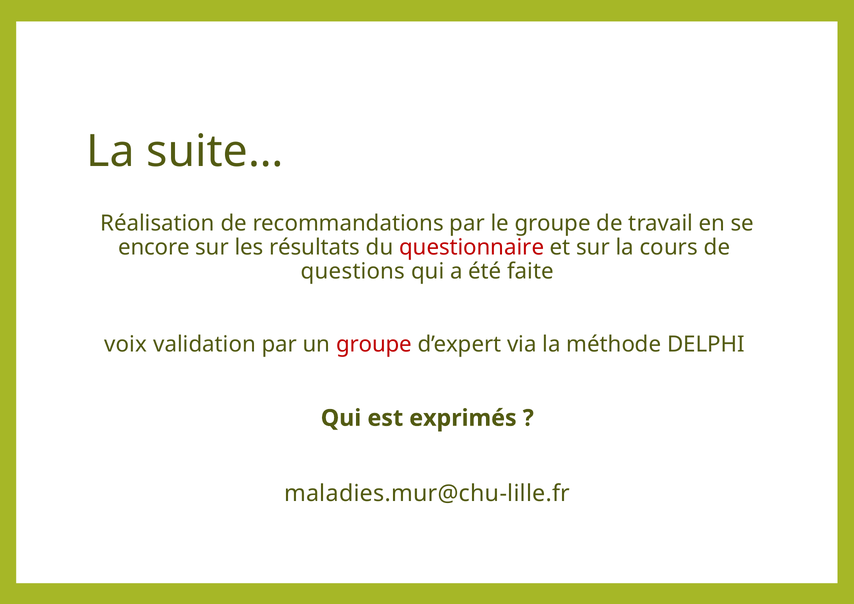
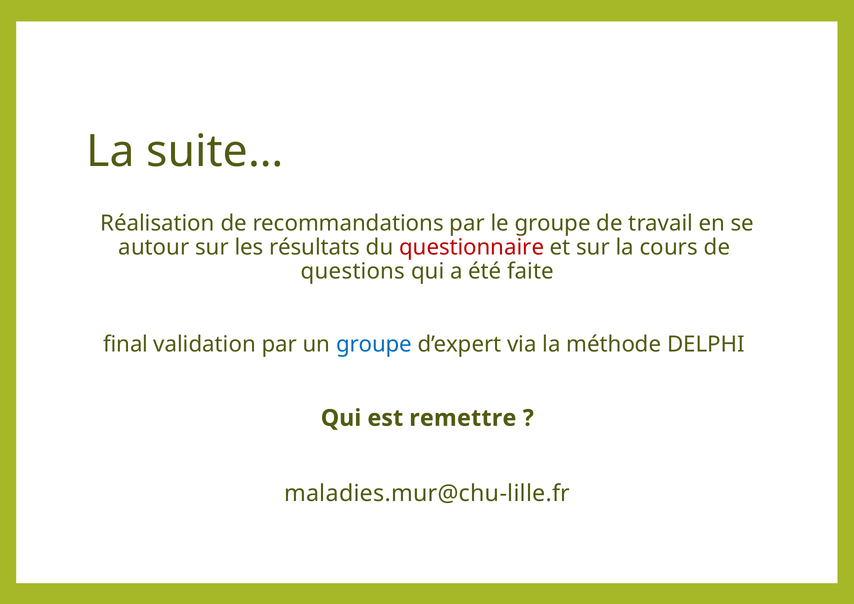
encore: encore -> autour
voix: voix -> final
groupe at (374, 344) colour: red -> blue
exprimés: exprimés -> remettre
